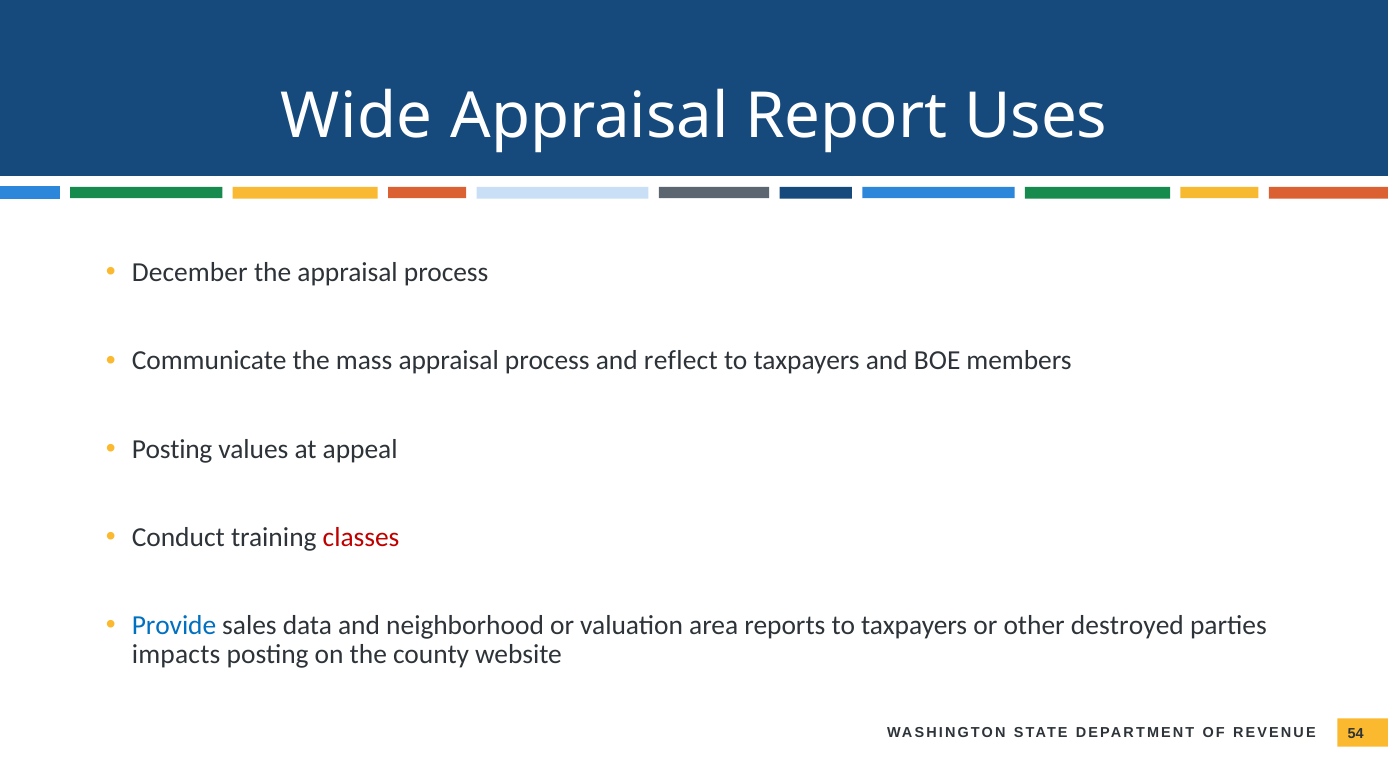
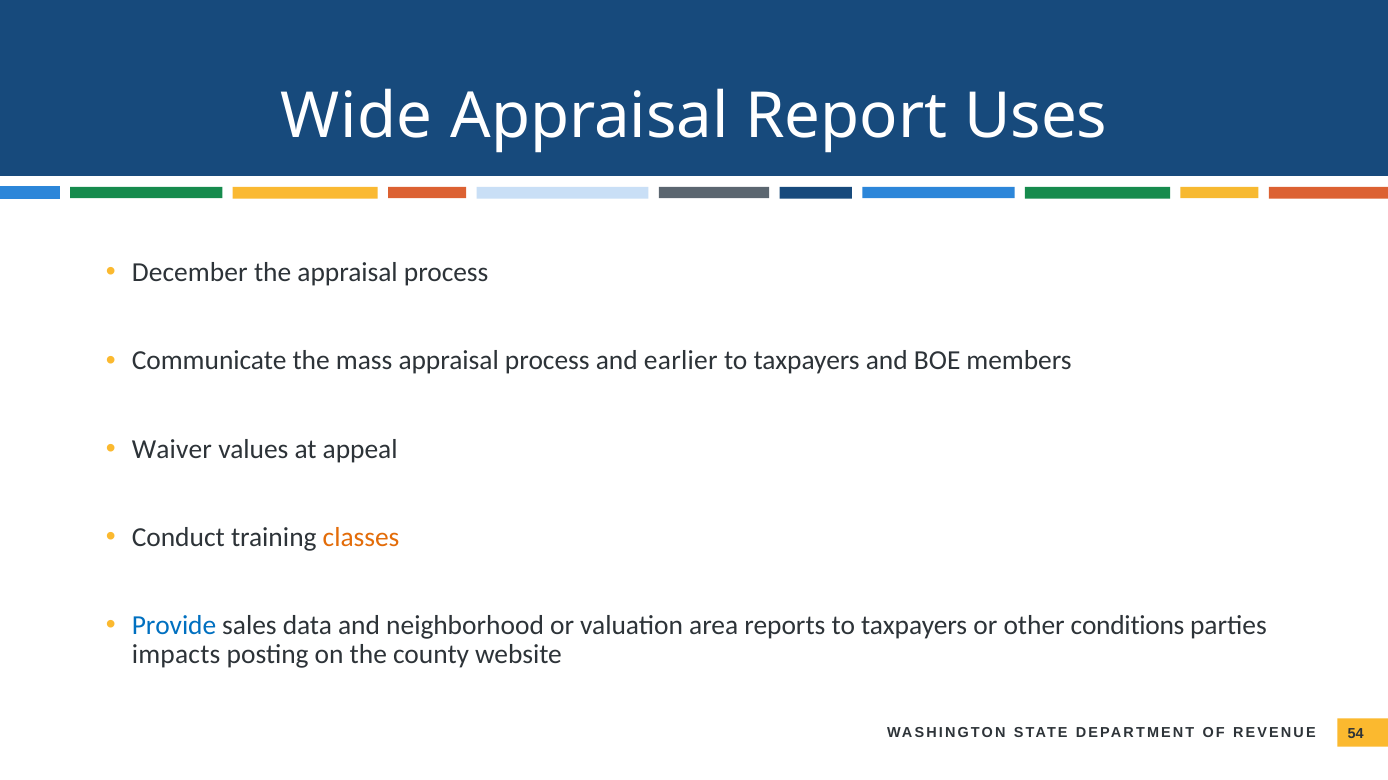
reflect: reflect -> earlier
Posting at (172, 449): Posting -> Waiver
classes colour: red -> orange
destroyed: destroyed -> conditions
